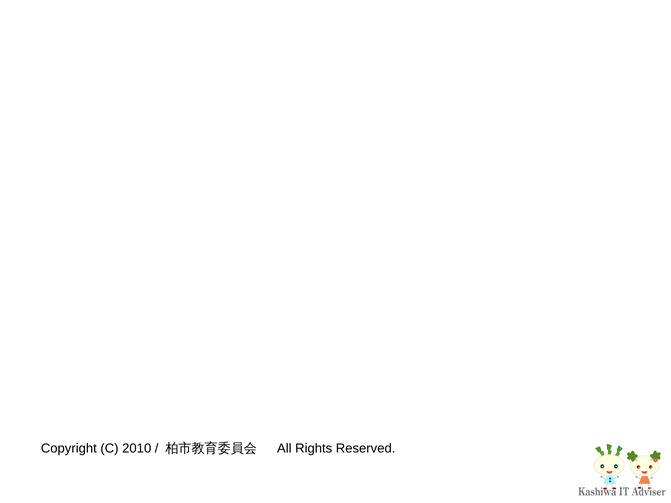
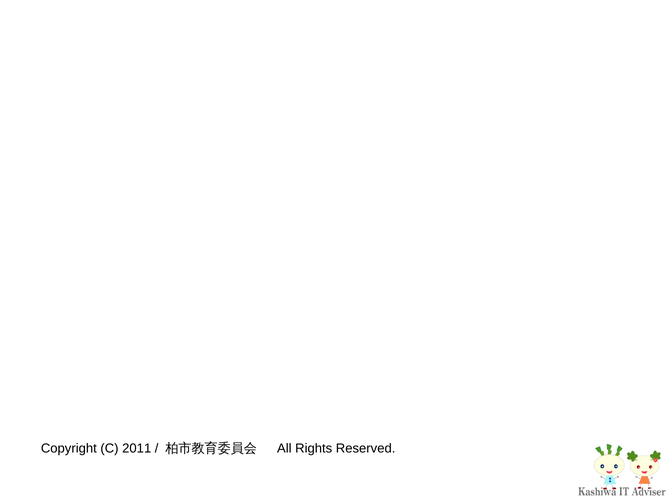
2010: 2010 -> 2011
